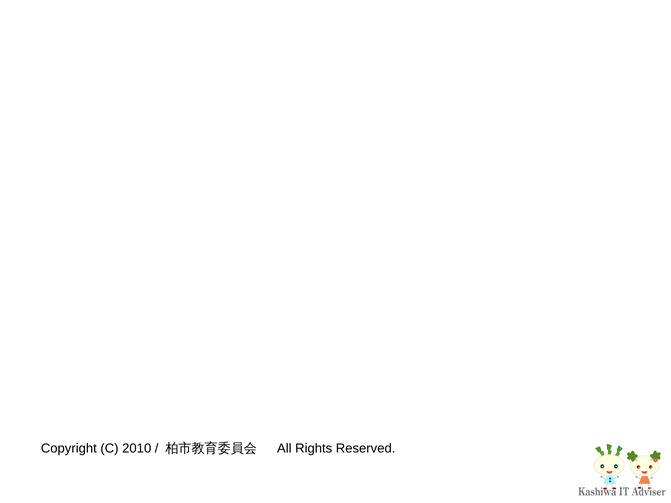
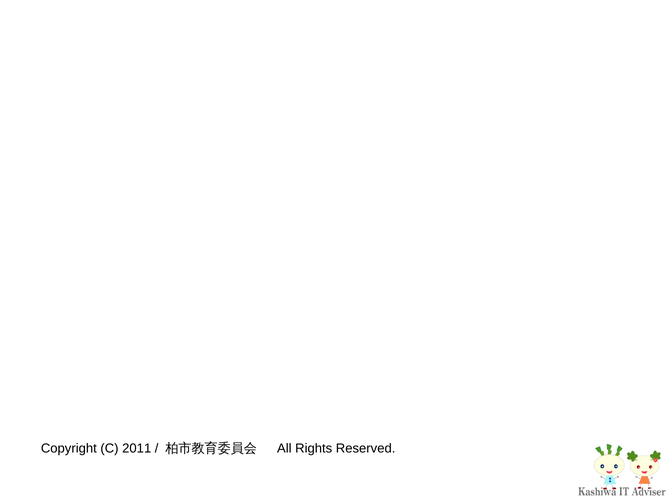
2010: 2010 -> 2011
